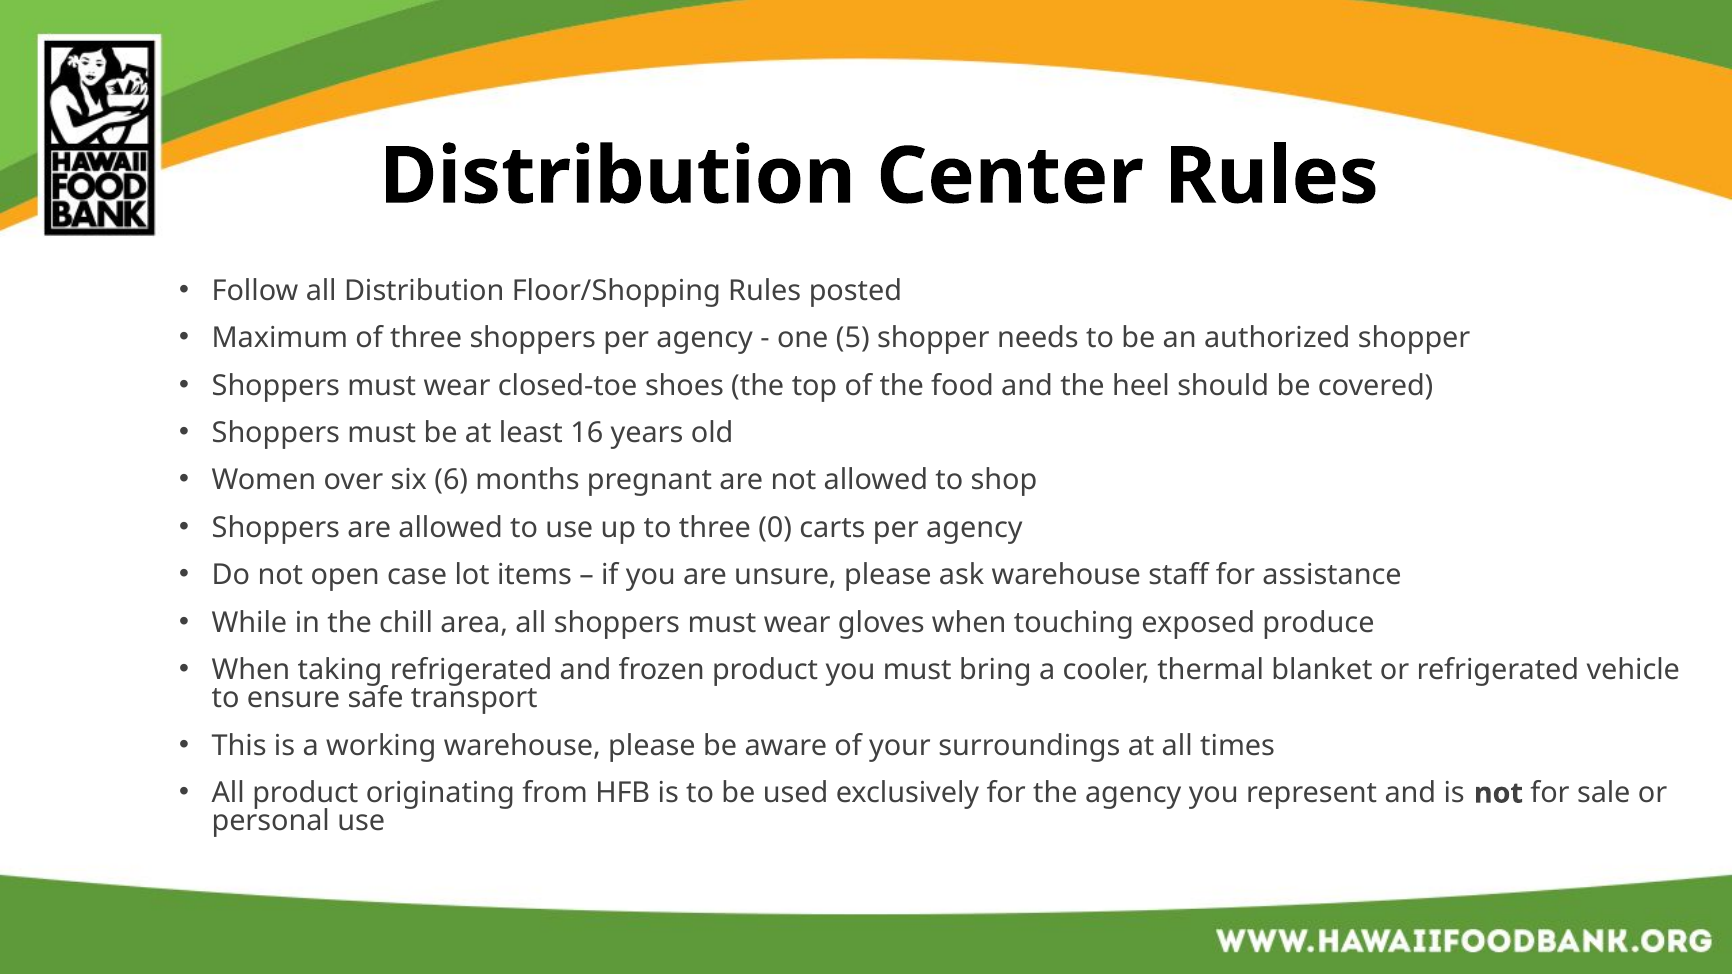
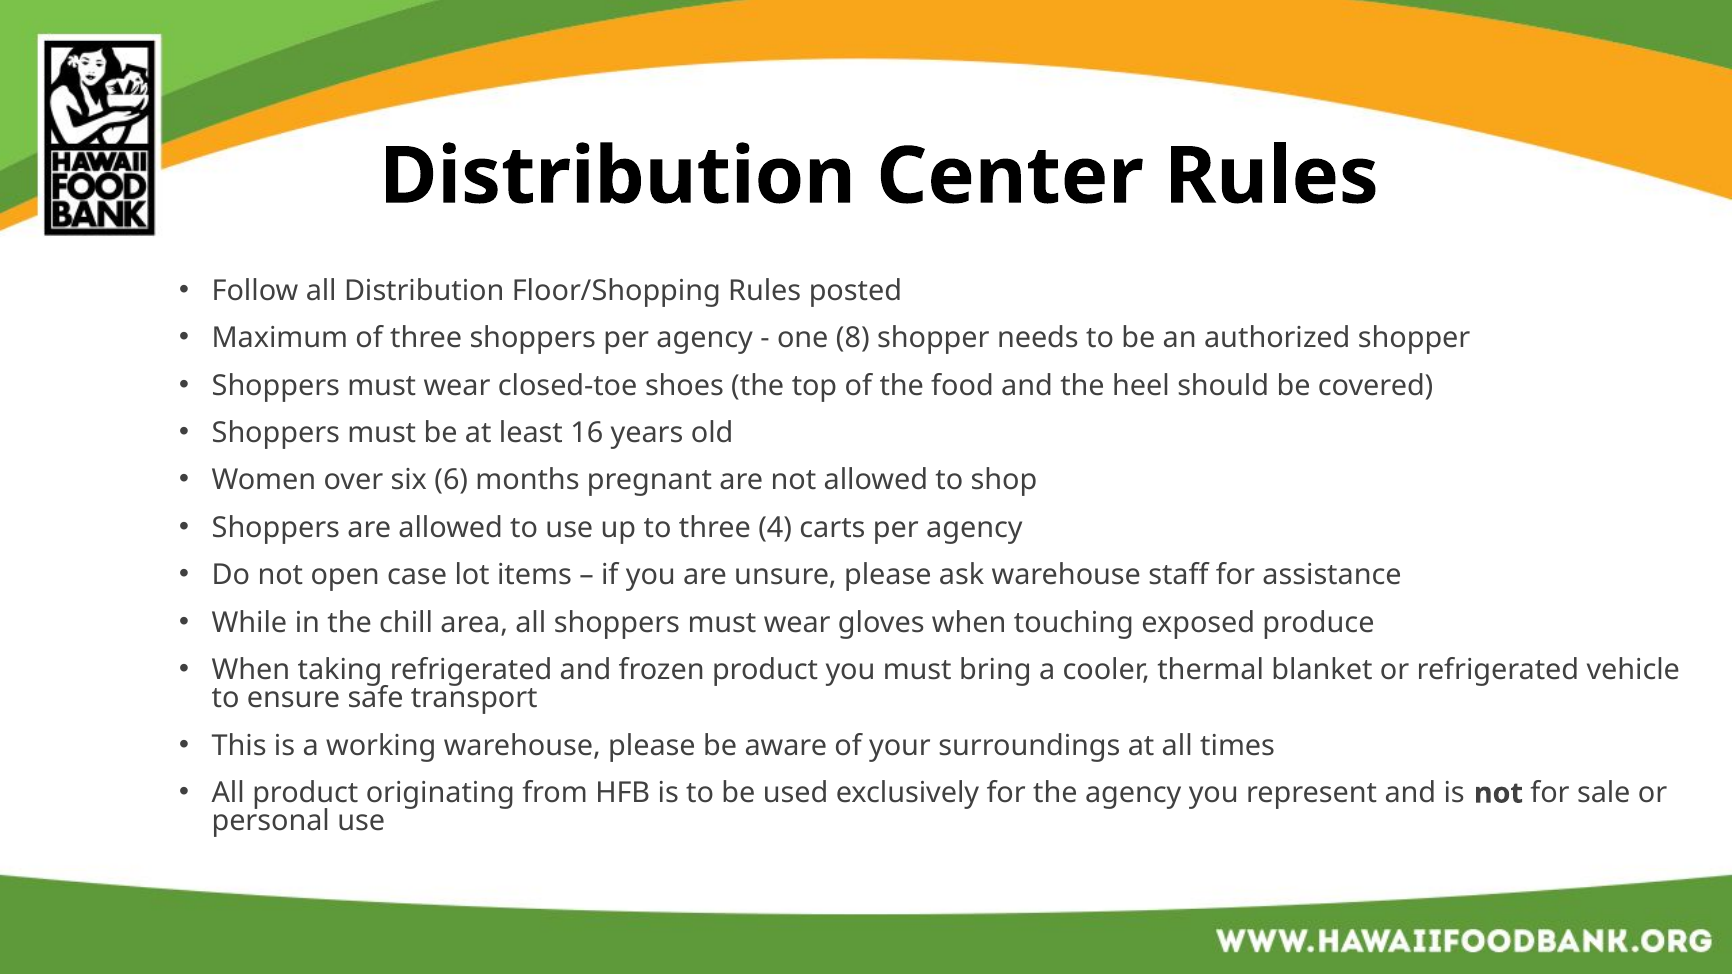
5: 5 -> 8
0: 0 -> 4
